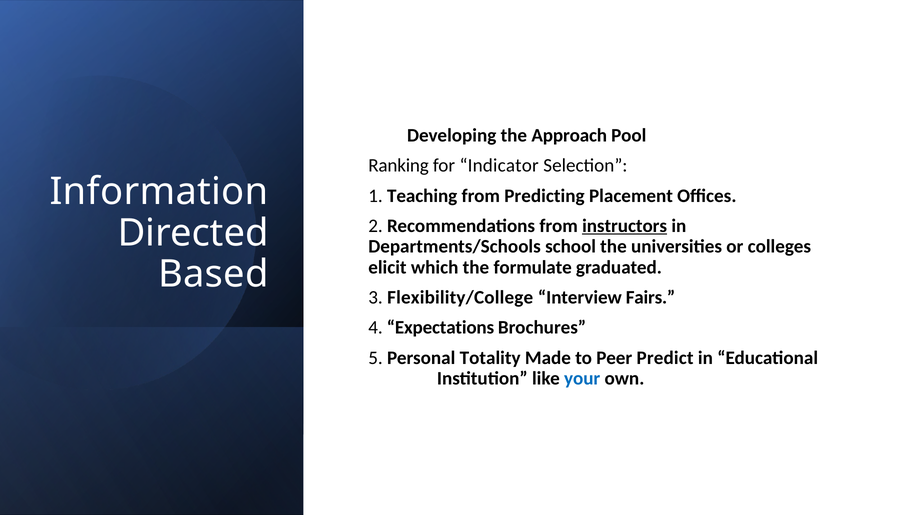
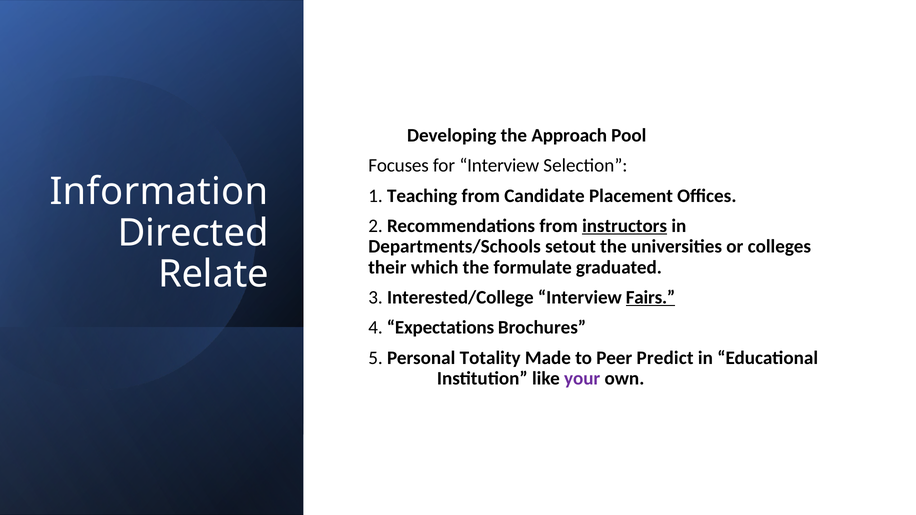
Ranking: Ranking -> Focuses
for Indicator: Indicator -> Interview
Predicting: Predicting -> Candidate
school: school -> setout
elicit: elicit -> their
Based: Based -> Relate
Flexibility/College: Flexibility/College -> Interested/College
Fairs underline: none -> present
your colour: blue -> purple
